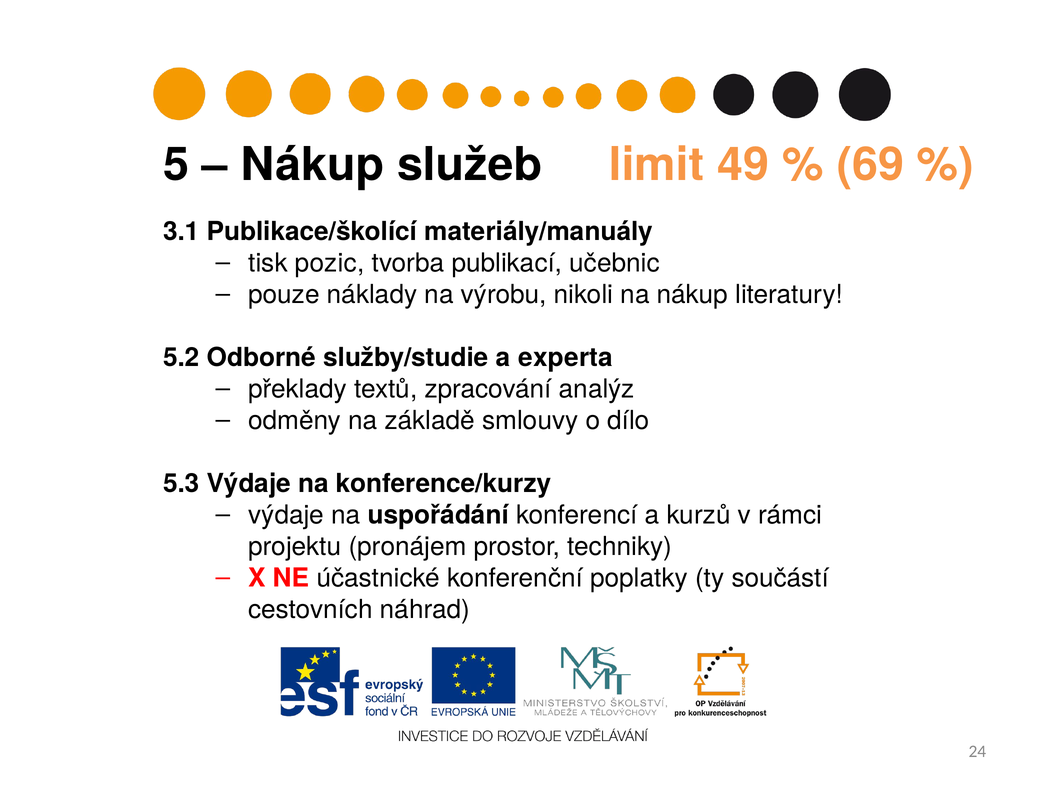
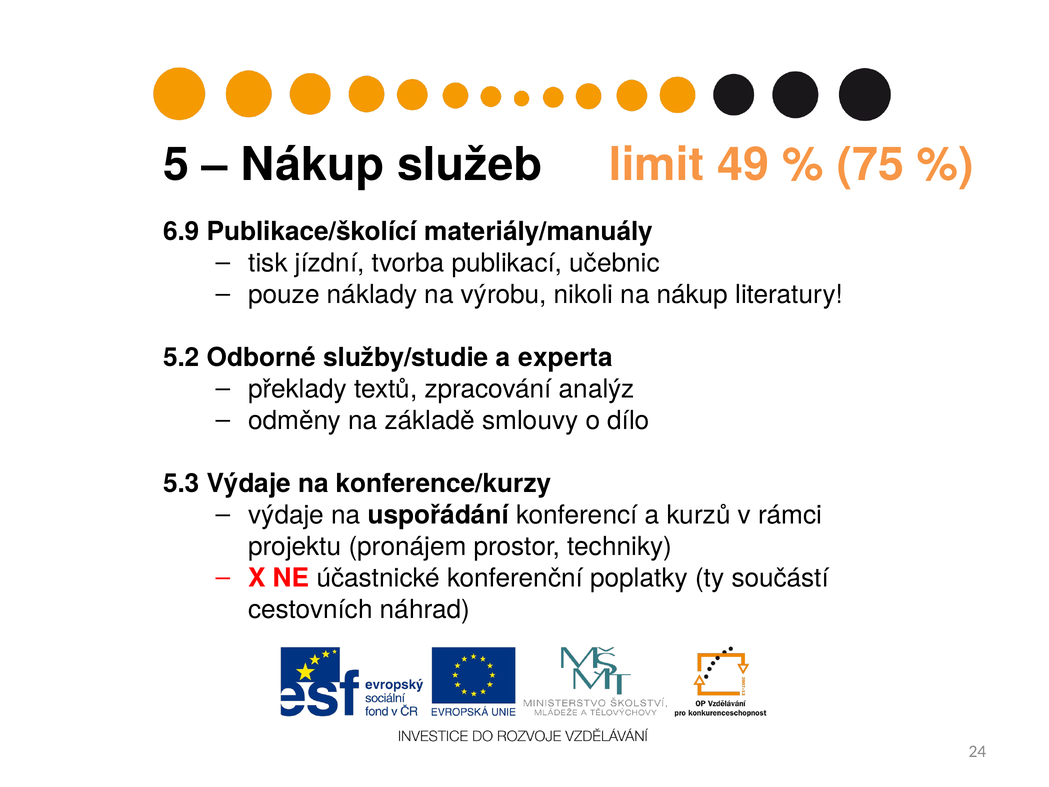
69: 69 -> 75
3.1: 3.1 -> 6.9
pozic: pozic -> jízdní
